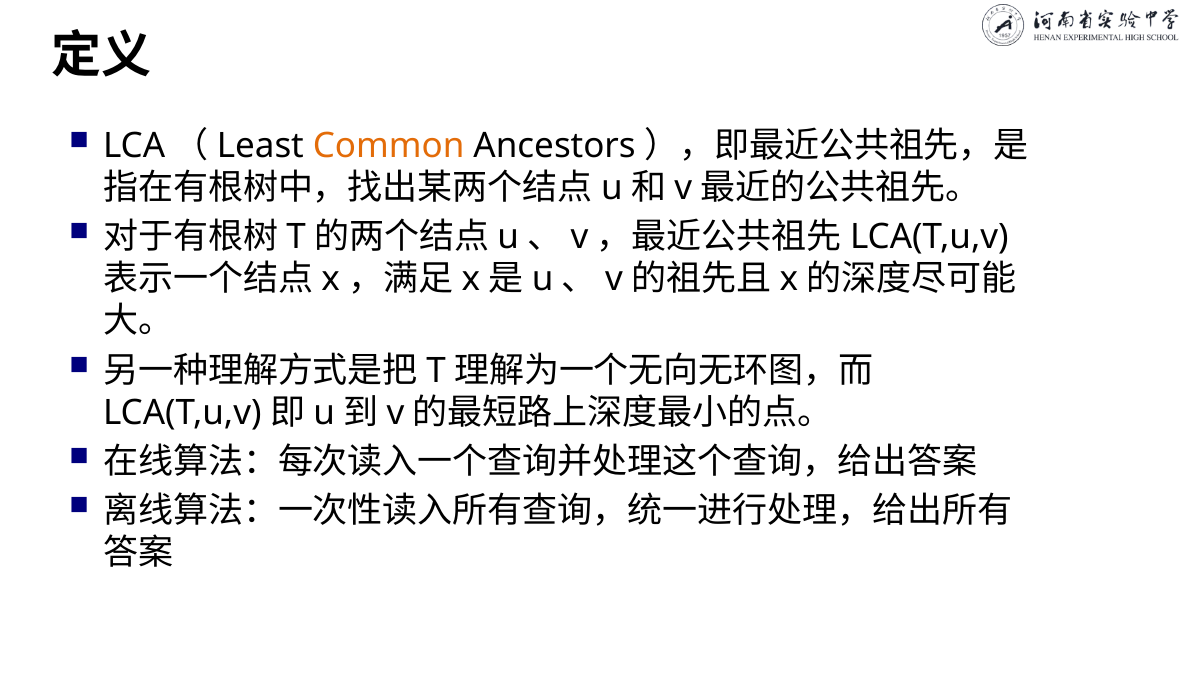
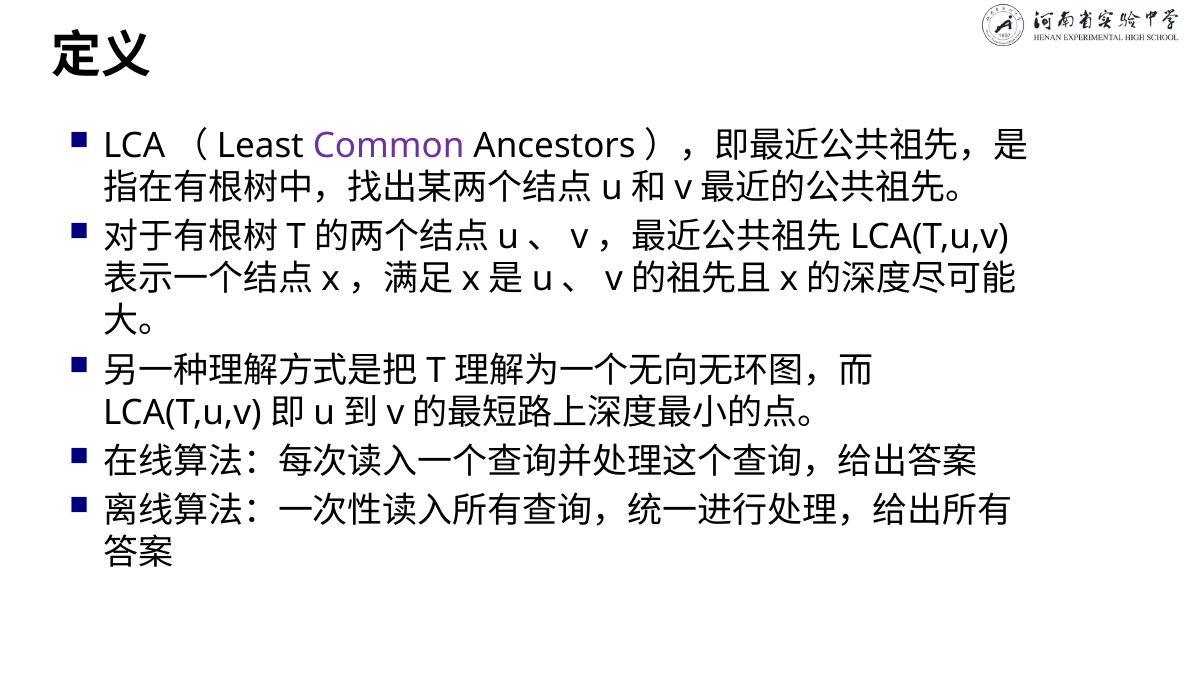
Common colour: orange -> purple
